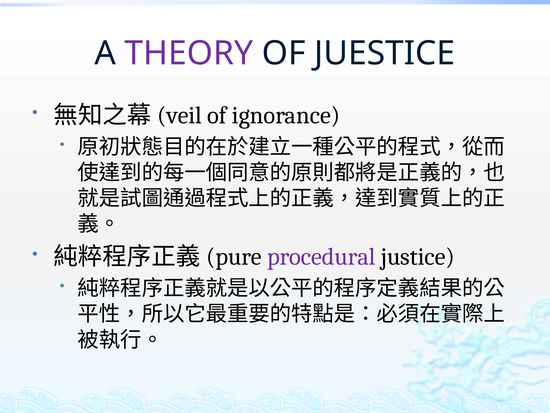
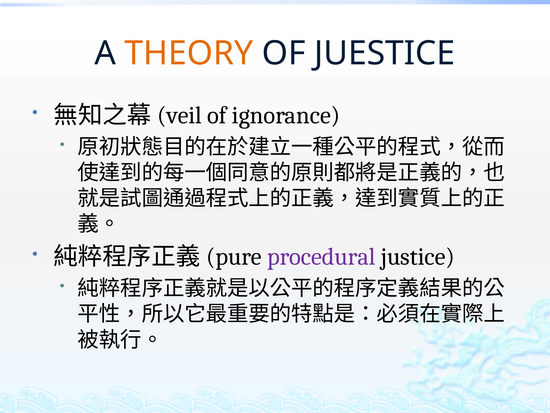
THEORY colour: purple -> orange
